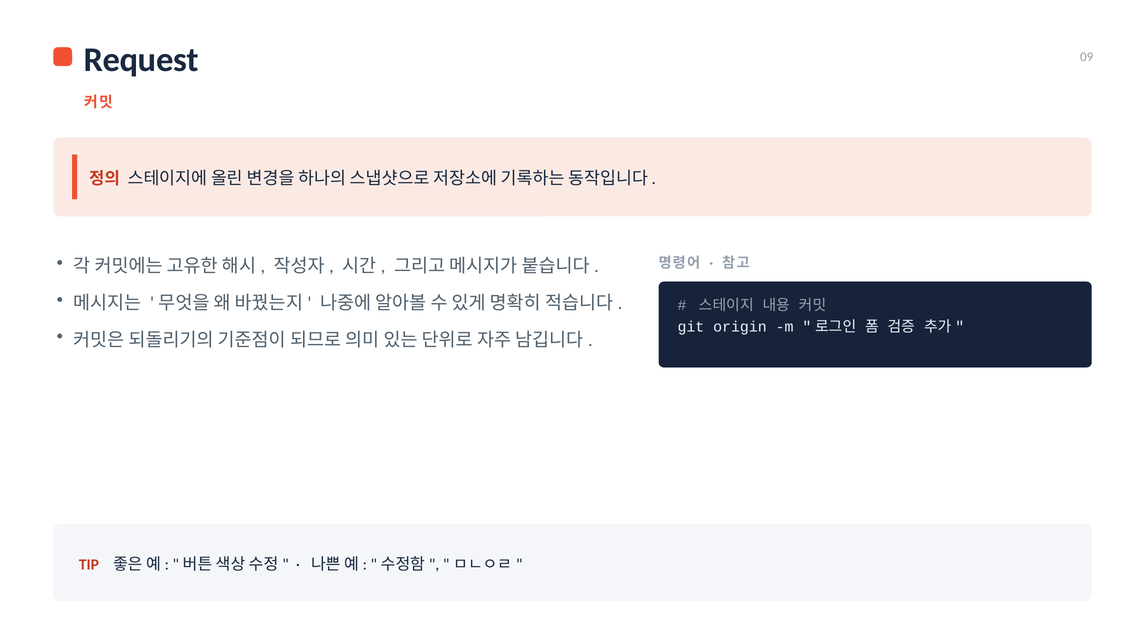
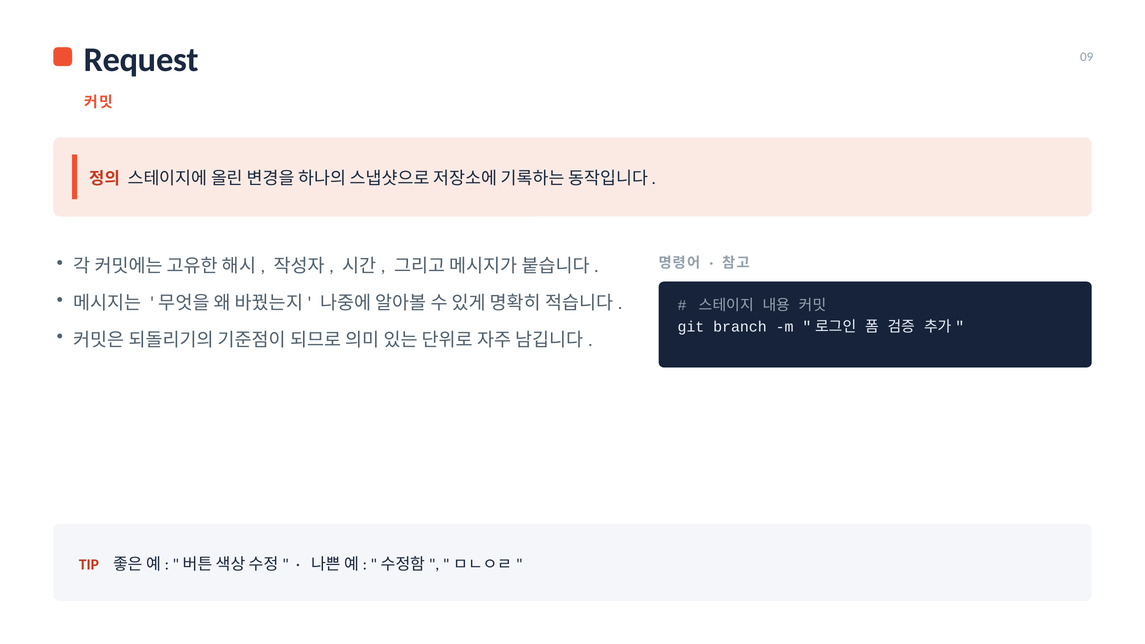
origin: origin -> branch
